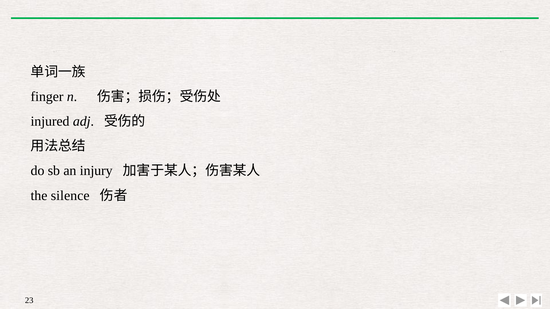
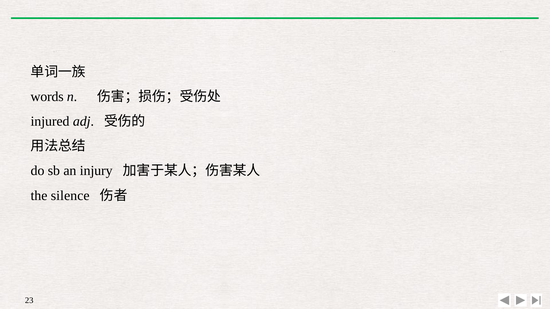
finger: finger -> words
